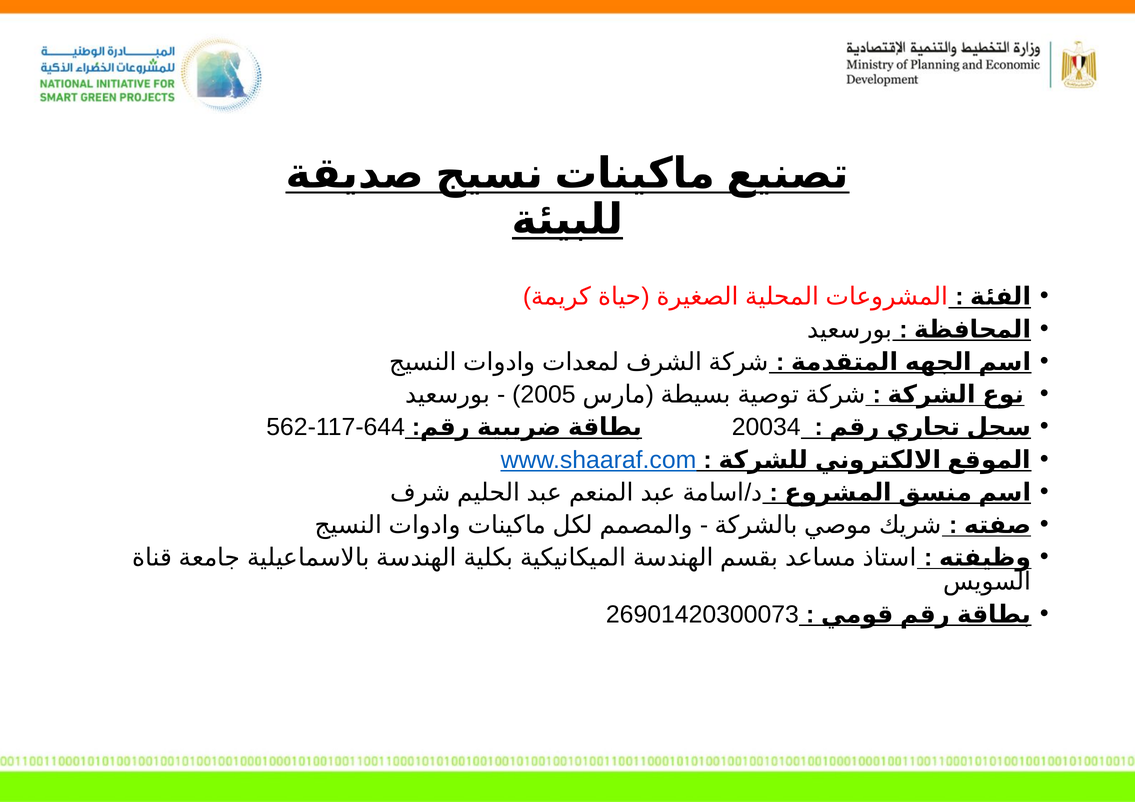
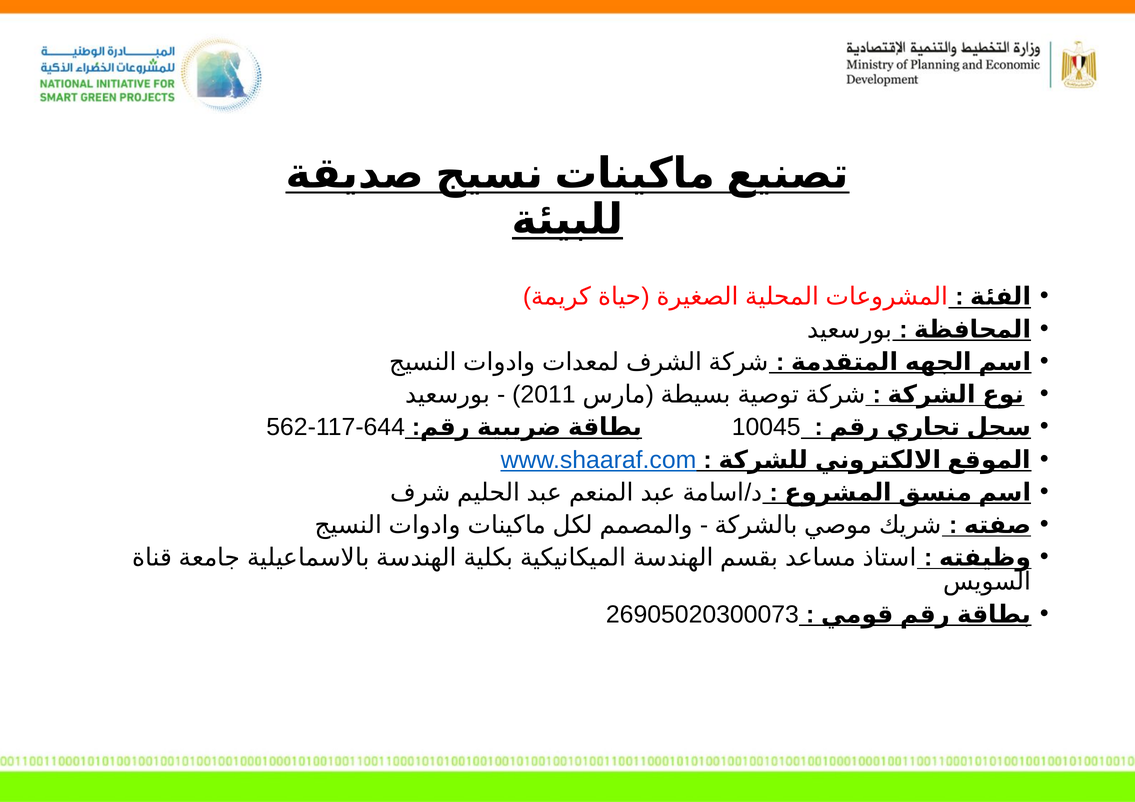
2005: 2005 -> 2011
20034: 20034 -> 10045
26901420300073: 26901420300073 -> 26905020300073
